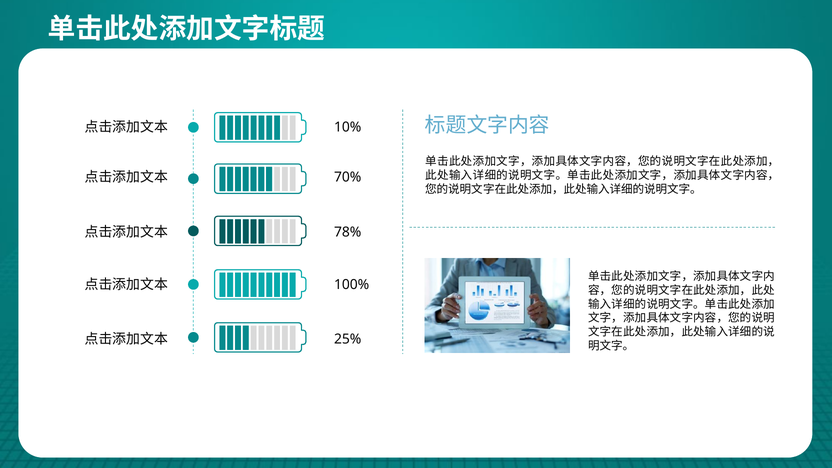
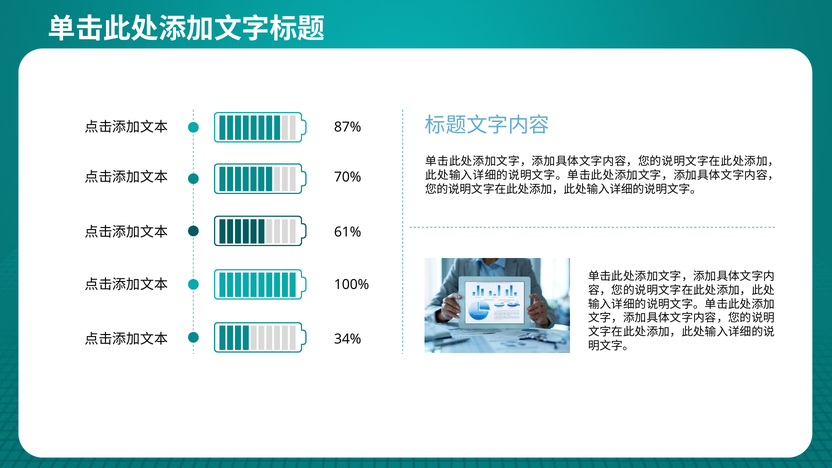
10%: 10% -> 87%
78%: 78% -> 61%
25%: 25% -> 34%
